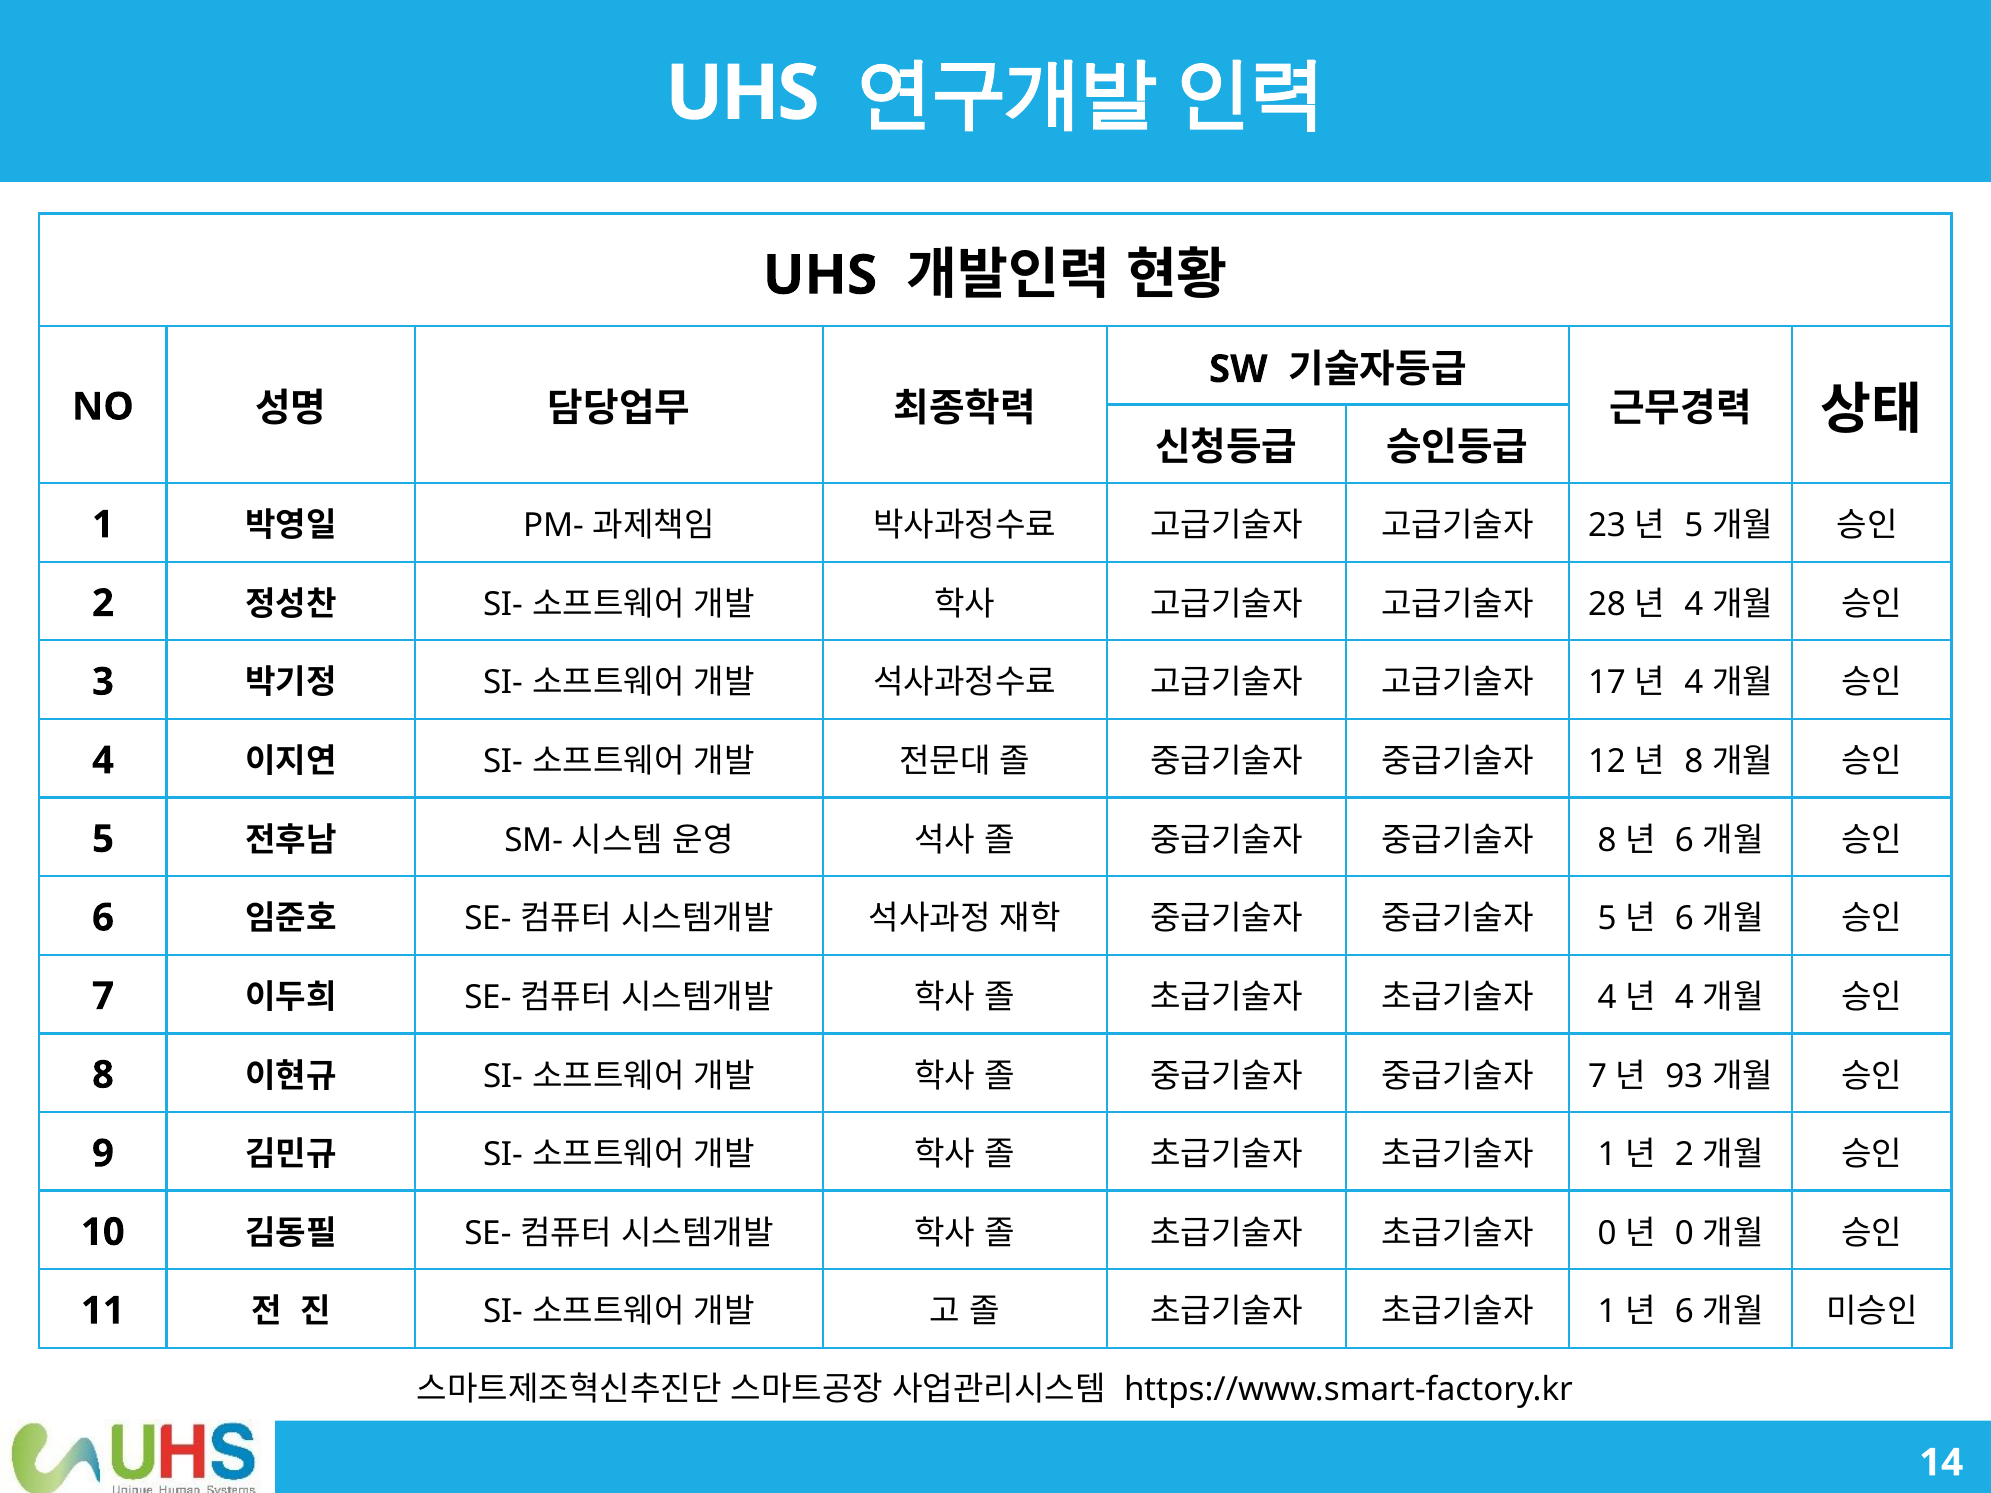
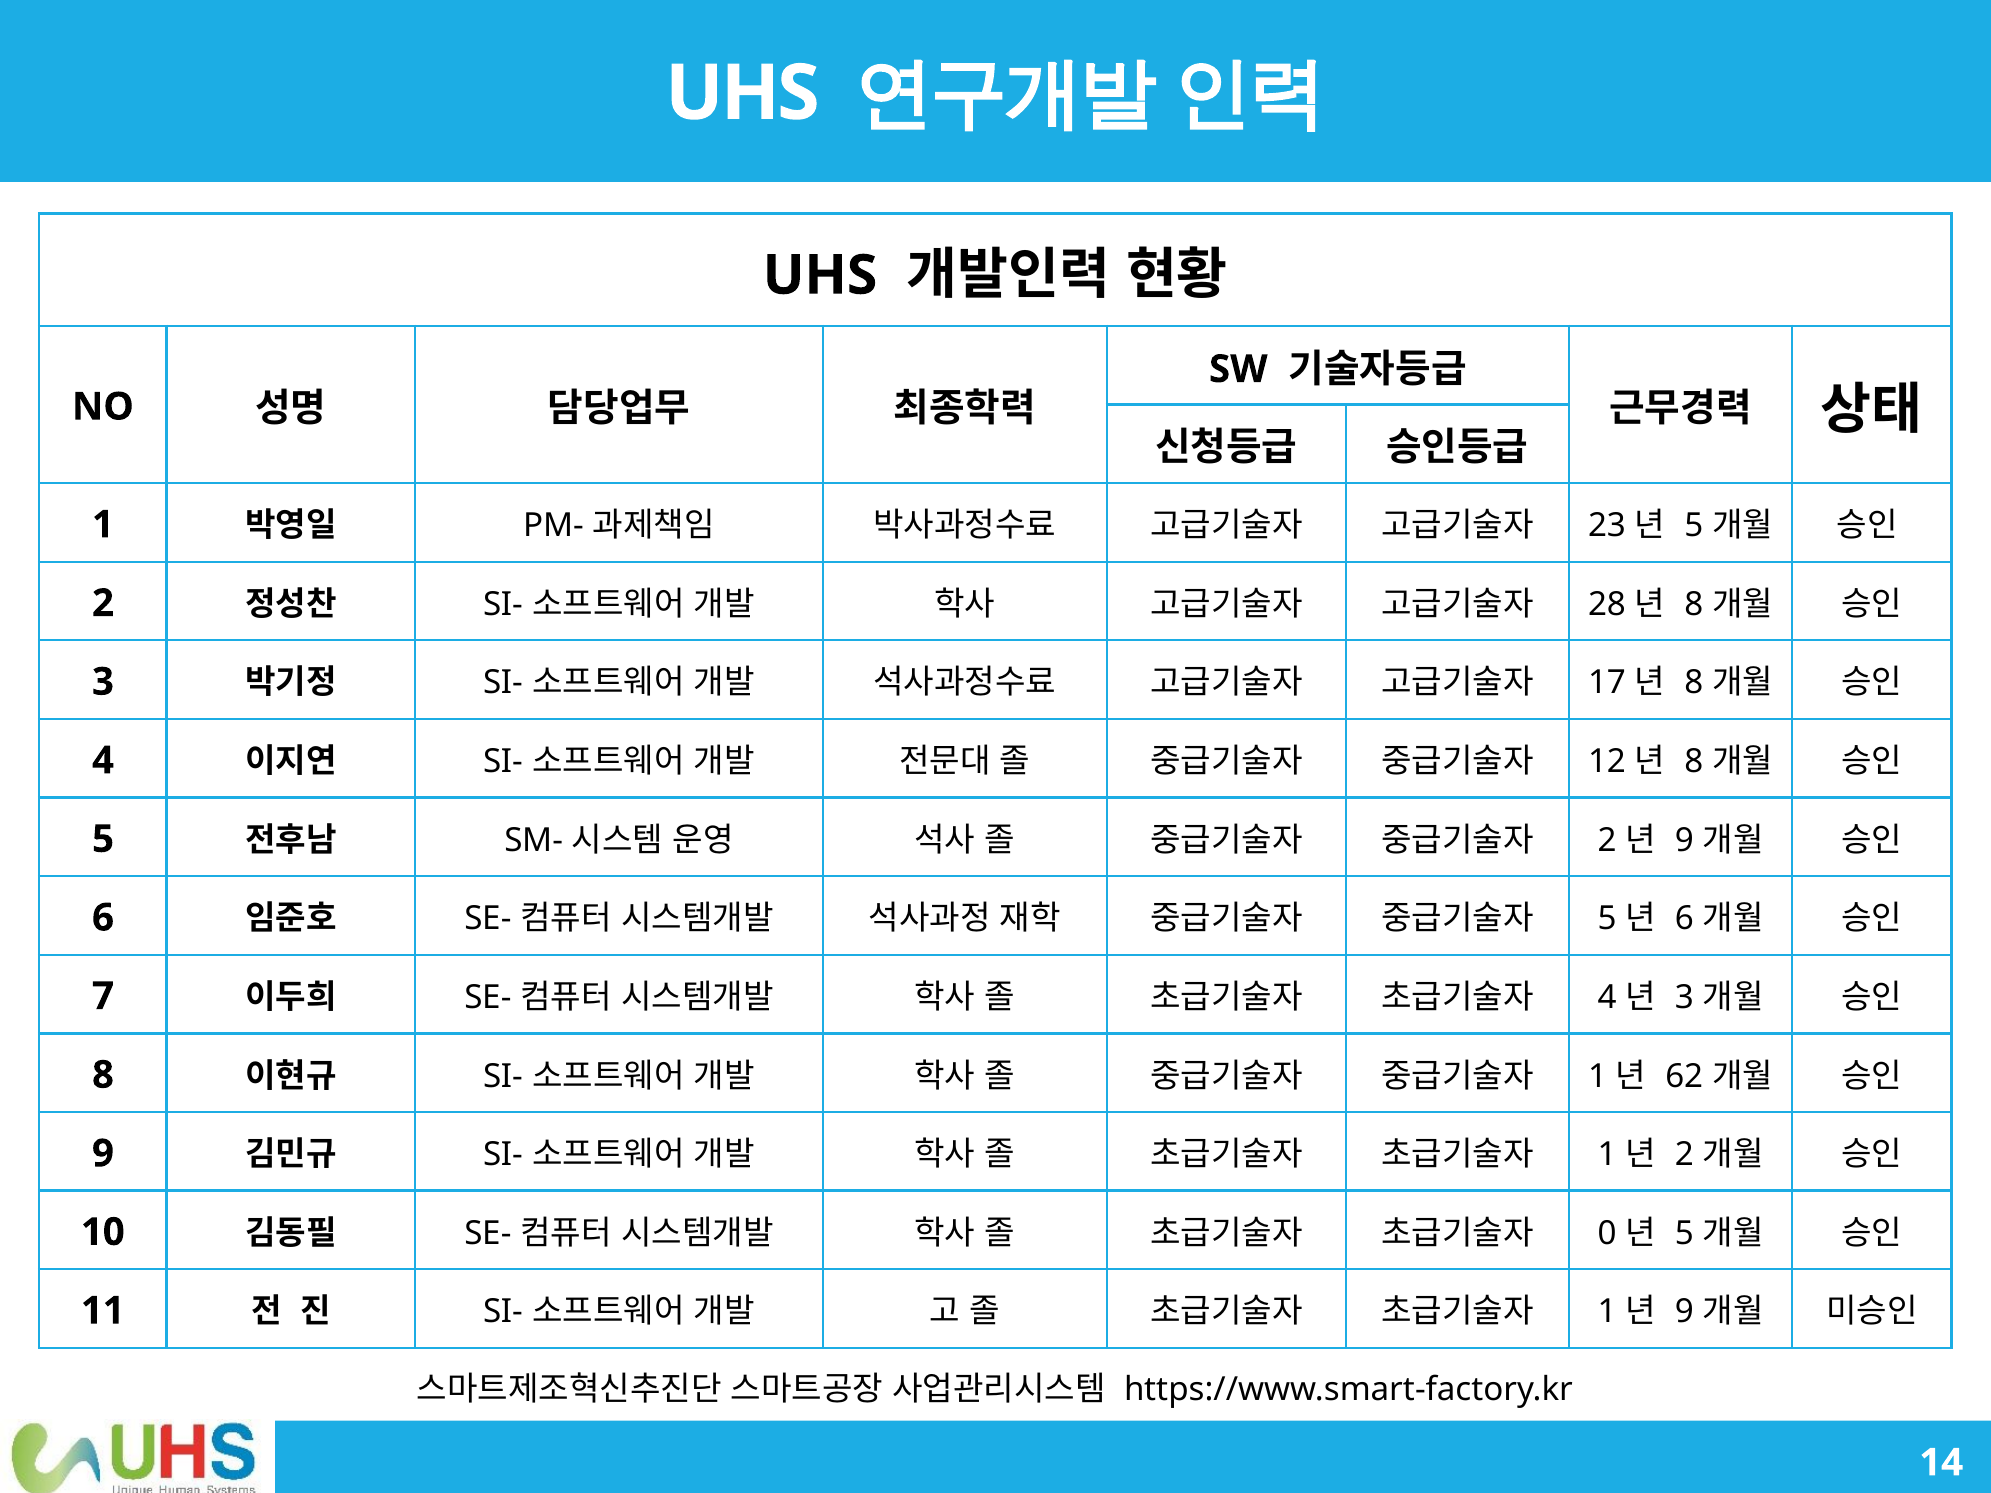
4 at (1694, 605): 4 -> 8
4 at (1694, 683): 4 -> 8
8 at (1607, 840): 8 -> 2
6 at (1684, 840): 6 -> 9
4 at (1684, 998): 4 -> 3
7 at (1598, 1076): 7 -> 1
93: 93 -> 62
0 at (1684, 1234): 0 -> 5
6 at (1684, 1312): 6 -> 9
